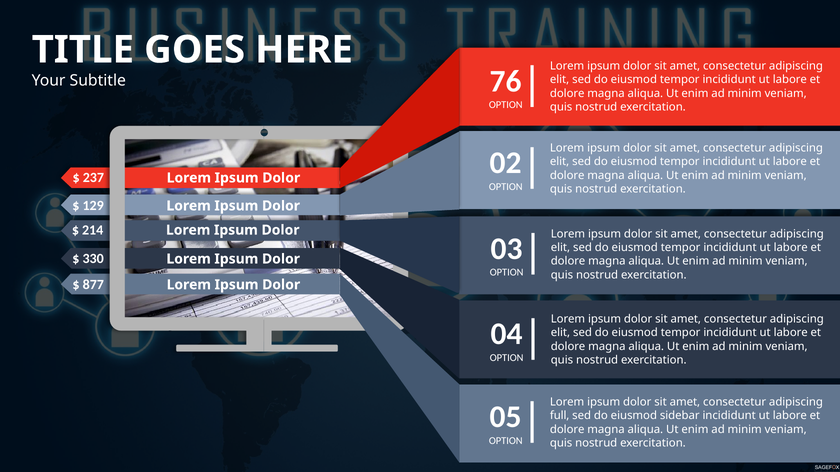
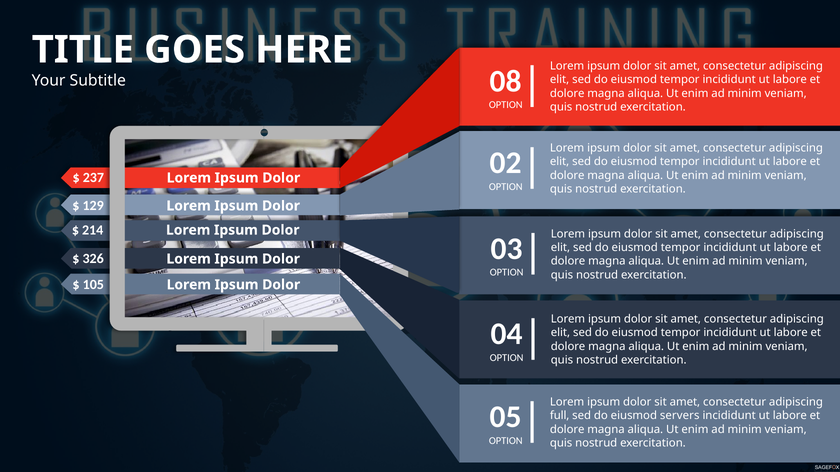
76: 76 -> 08
330: 330 -> 326
877: 877 -> 105
sidebar: sidebar -> servers
